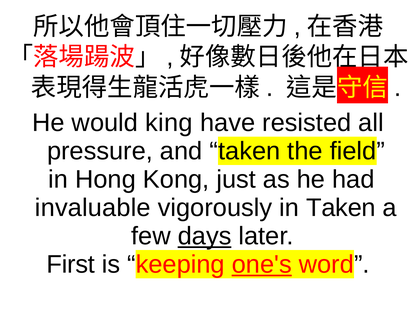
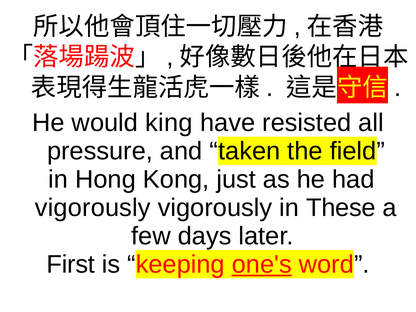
invaluable at (93, 208): invaluable -> vigorously
in Taken: Taken -> These
days underline: present -> none
